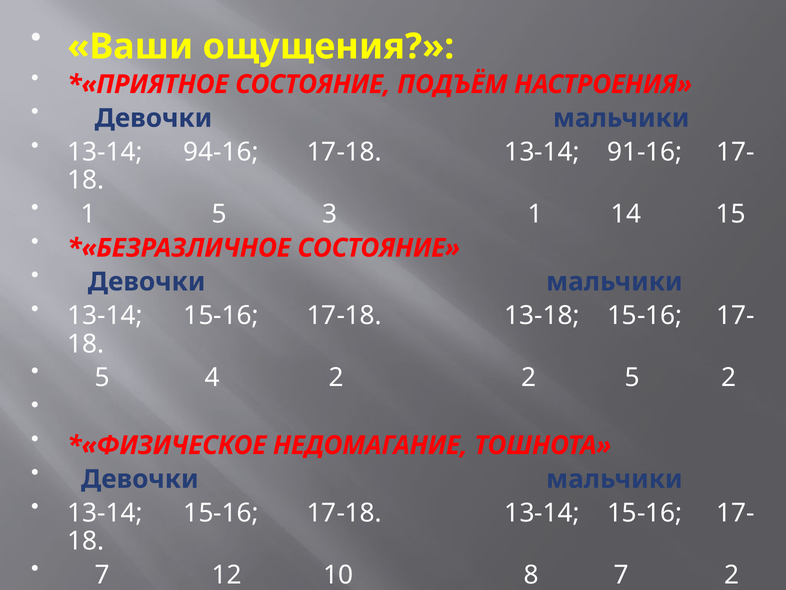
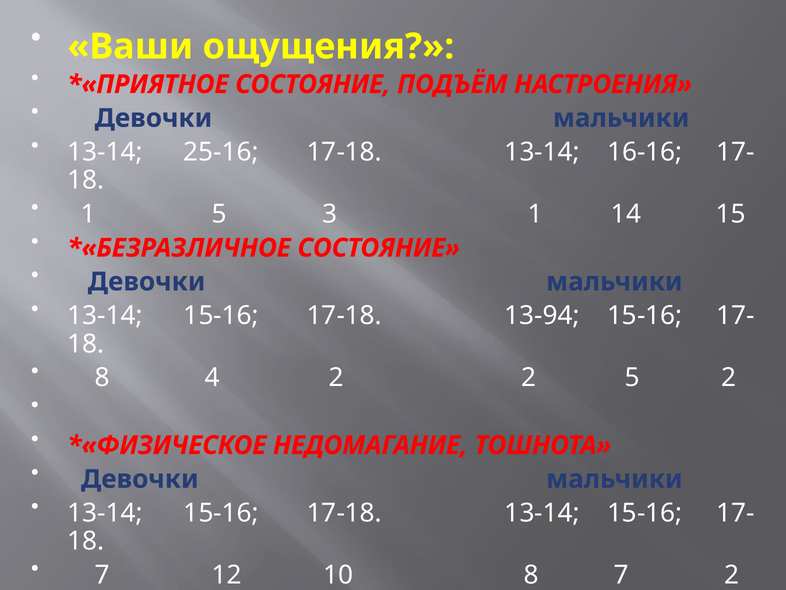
94-16: 94-16 -> 25-16
91-16: 91-16 -> 16-16
13-18: 13-18 -> 13-94
5 at (102, 377): 5 -> 8
